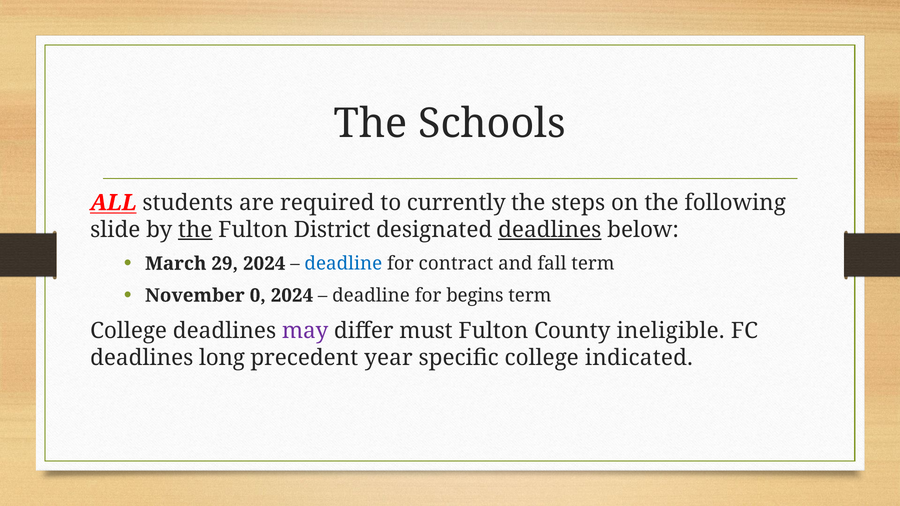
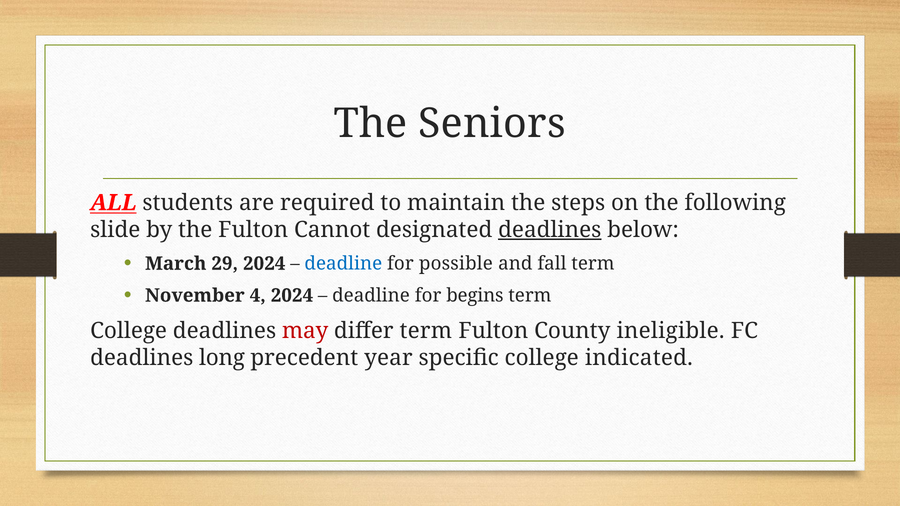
Schools: Schools -> Seniors
currently: currently -> maintain
the at (195, 230) underline: present -> none
District: District -> Cannot
contract: contract -> possible
0: 0 -> 4
may colour: purple -> red
differ must: must -> term
